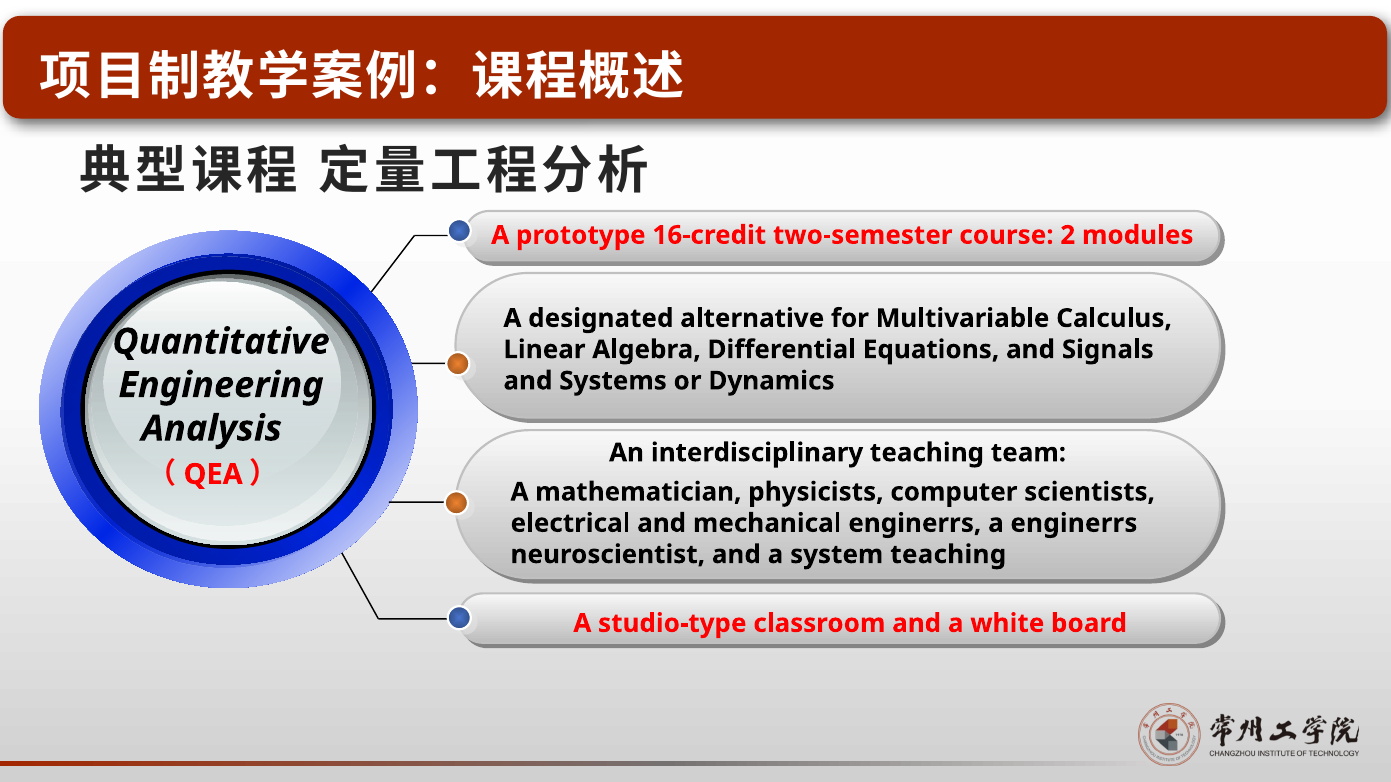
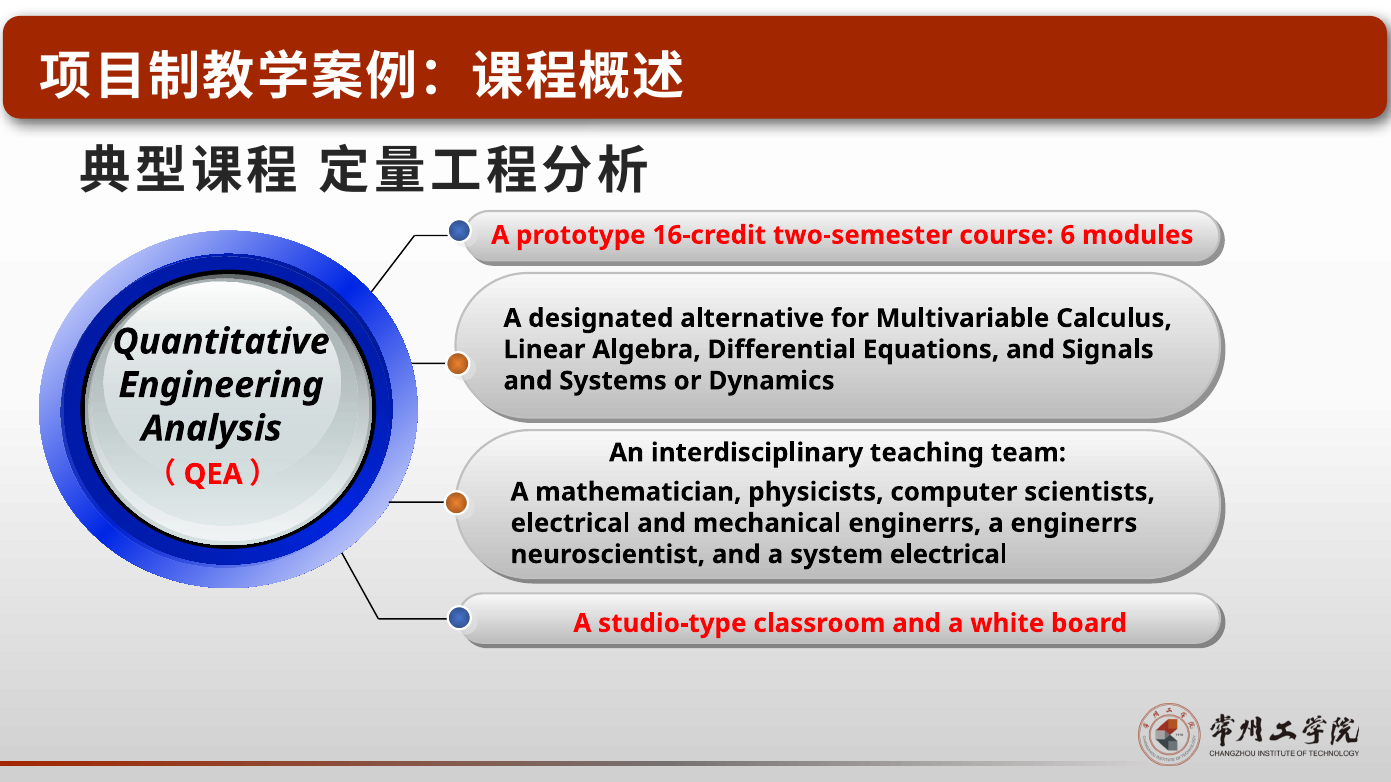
2: 2 -> 6
system teaching: teaching -> electrical
